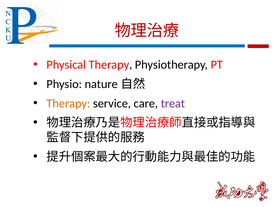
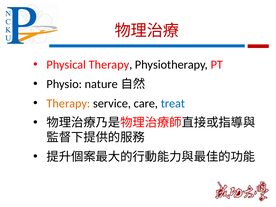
treat colour: purple -> blue
